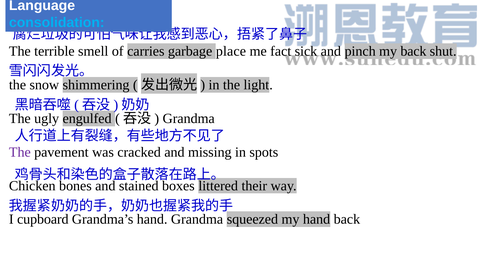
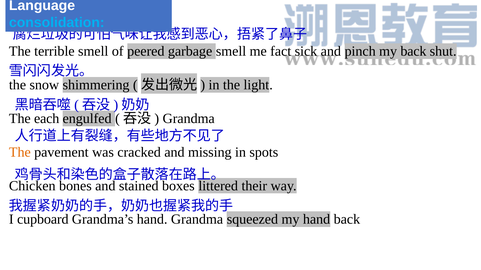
carries: carries -> peered
garbage place: place -> smell
ugly: ugly -> each
The at (20, 152) colour: purple -> orange
